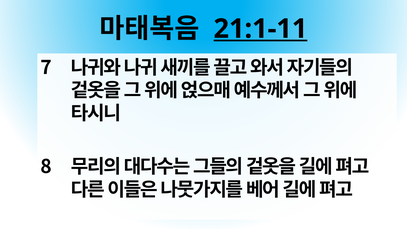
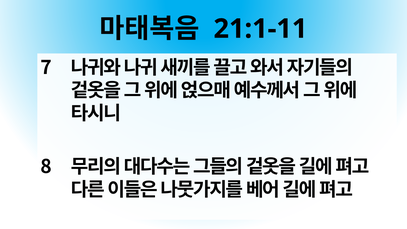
21:1-11 underline: present -> none
